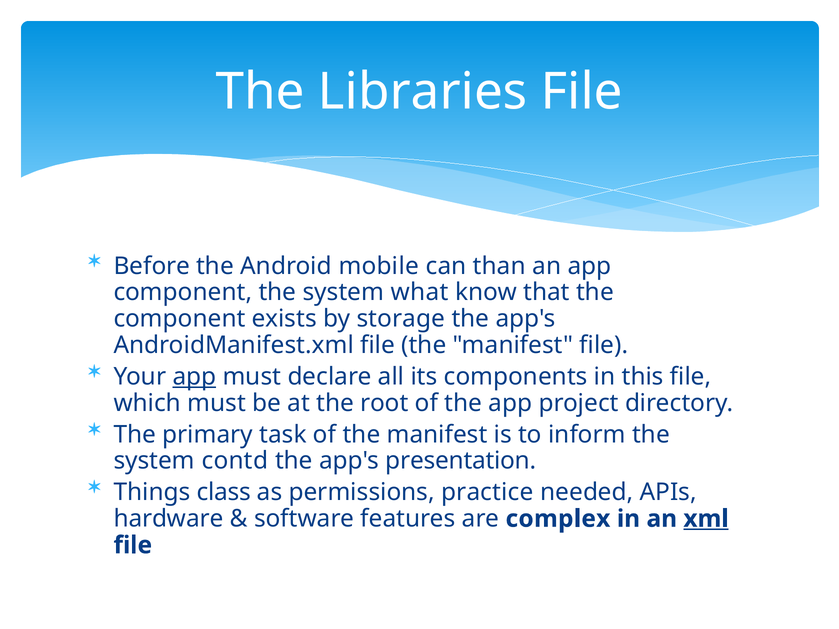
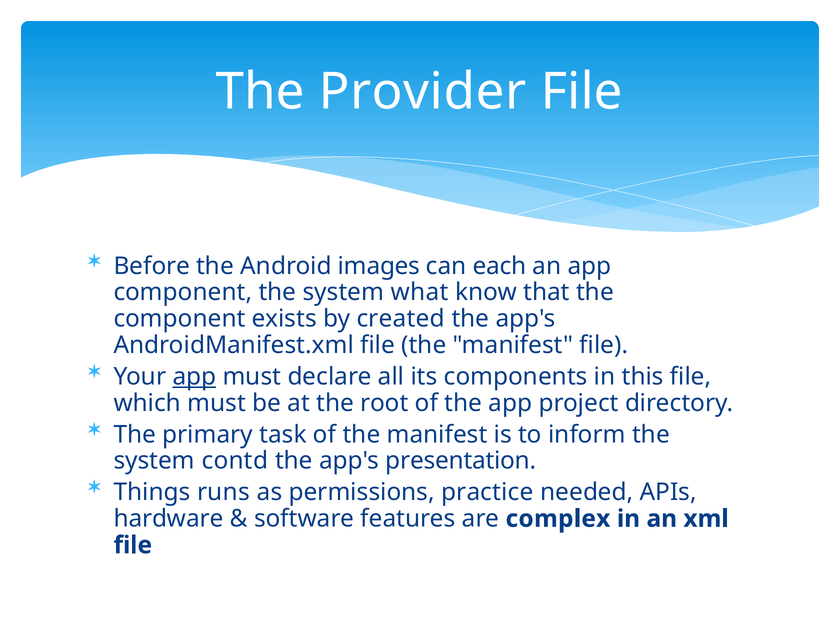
Libraries: Libraries -> Provider
mobile: mobile -> images
than: than -> each
storage: storage -> created
class: class -> runs
xml underline: present -> none
